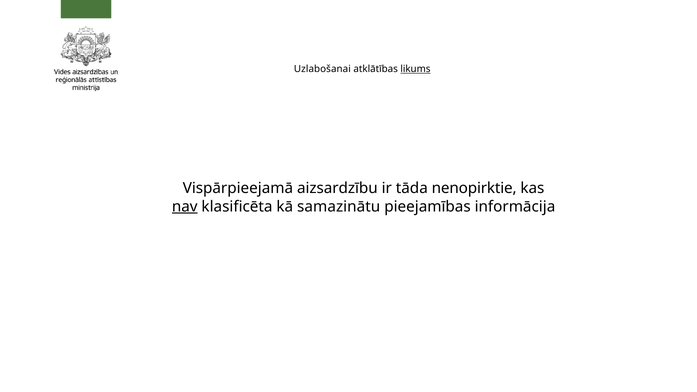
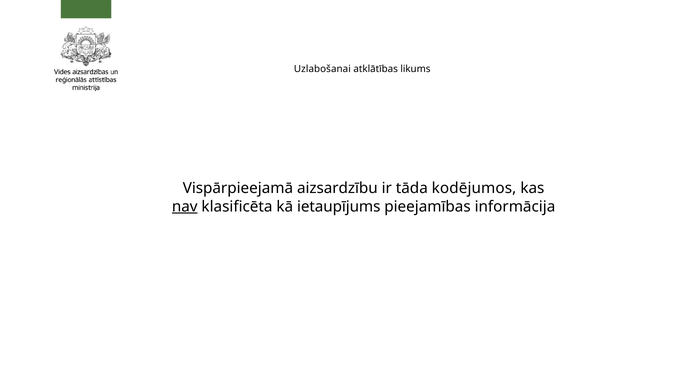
likums underline: present -> none
nenopirktie: nenopirktie -> kodējumos
samazinātu: samazinātu -> ietaupījums
